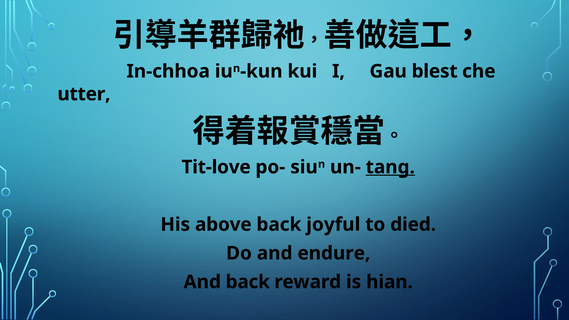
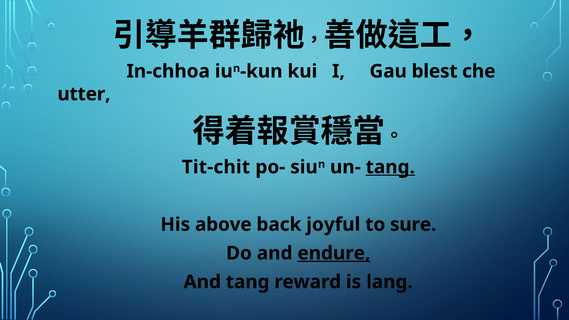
Tit-love: Tit-love -> Tit-chit
died: died -> sure
endure underline: none -> present
And back: back -> tang
hian: hian -> lang
